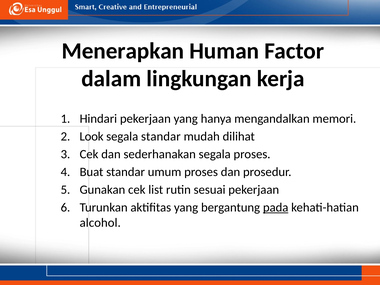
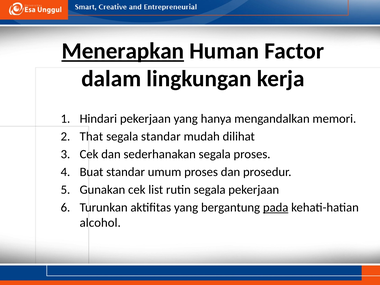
Menerapkan underline: none -> present
Look: Look -> That
rutin sesuai: sesuai -> segala
